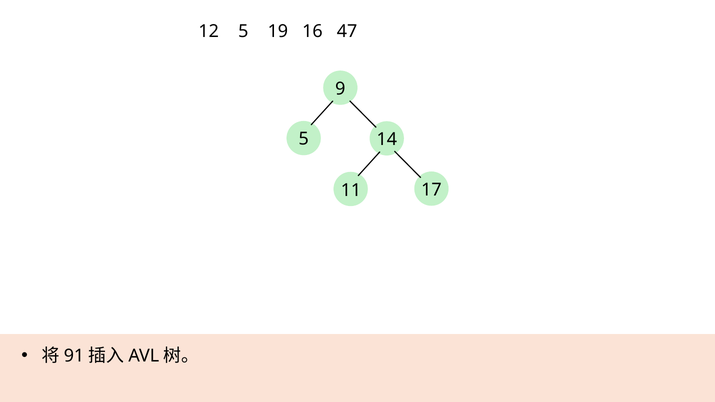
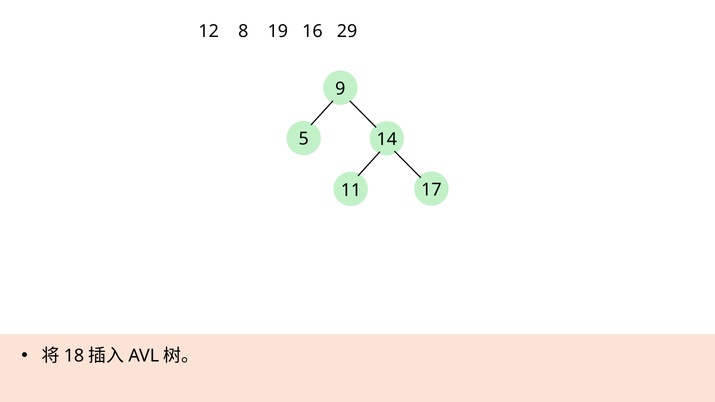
12 5: 5 -> 8
47: 47 -> 29
91: 91 -> 18
